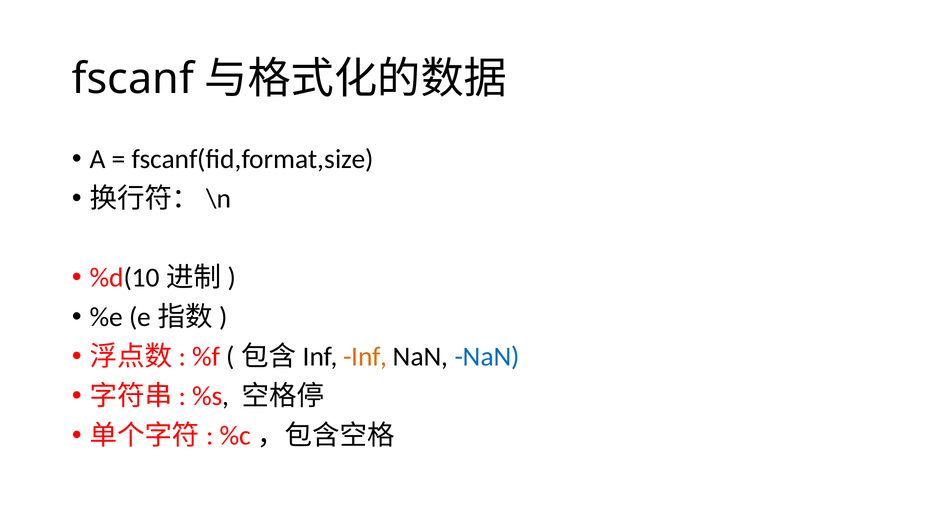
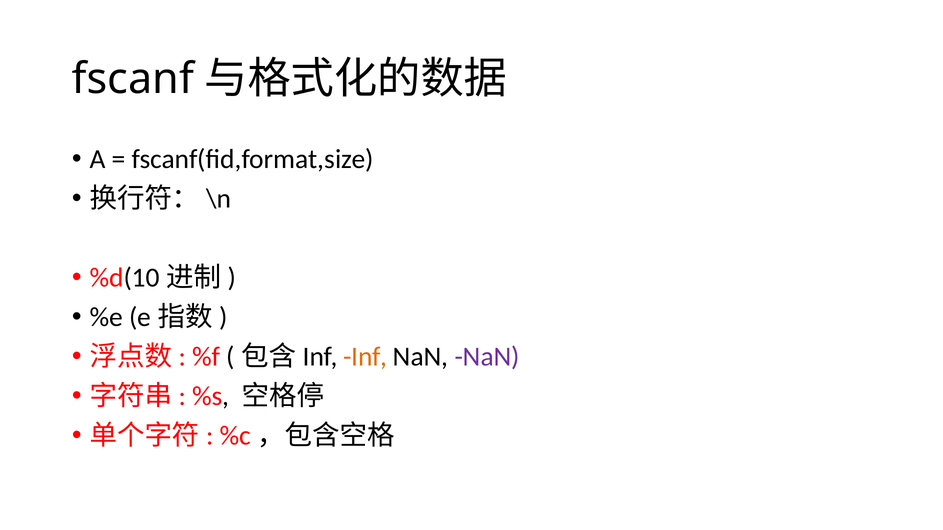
NaN at (487, 357) colour: blue -> purple
